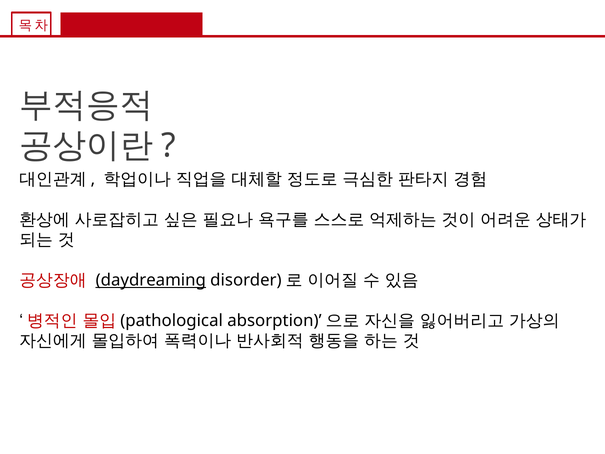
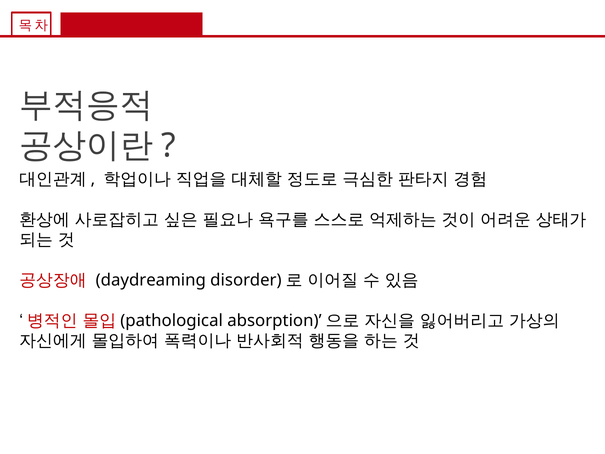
daydreaming underline: present -> none
